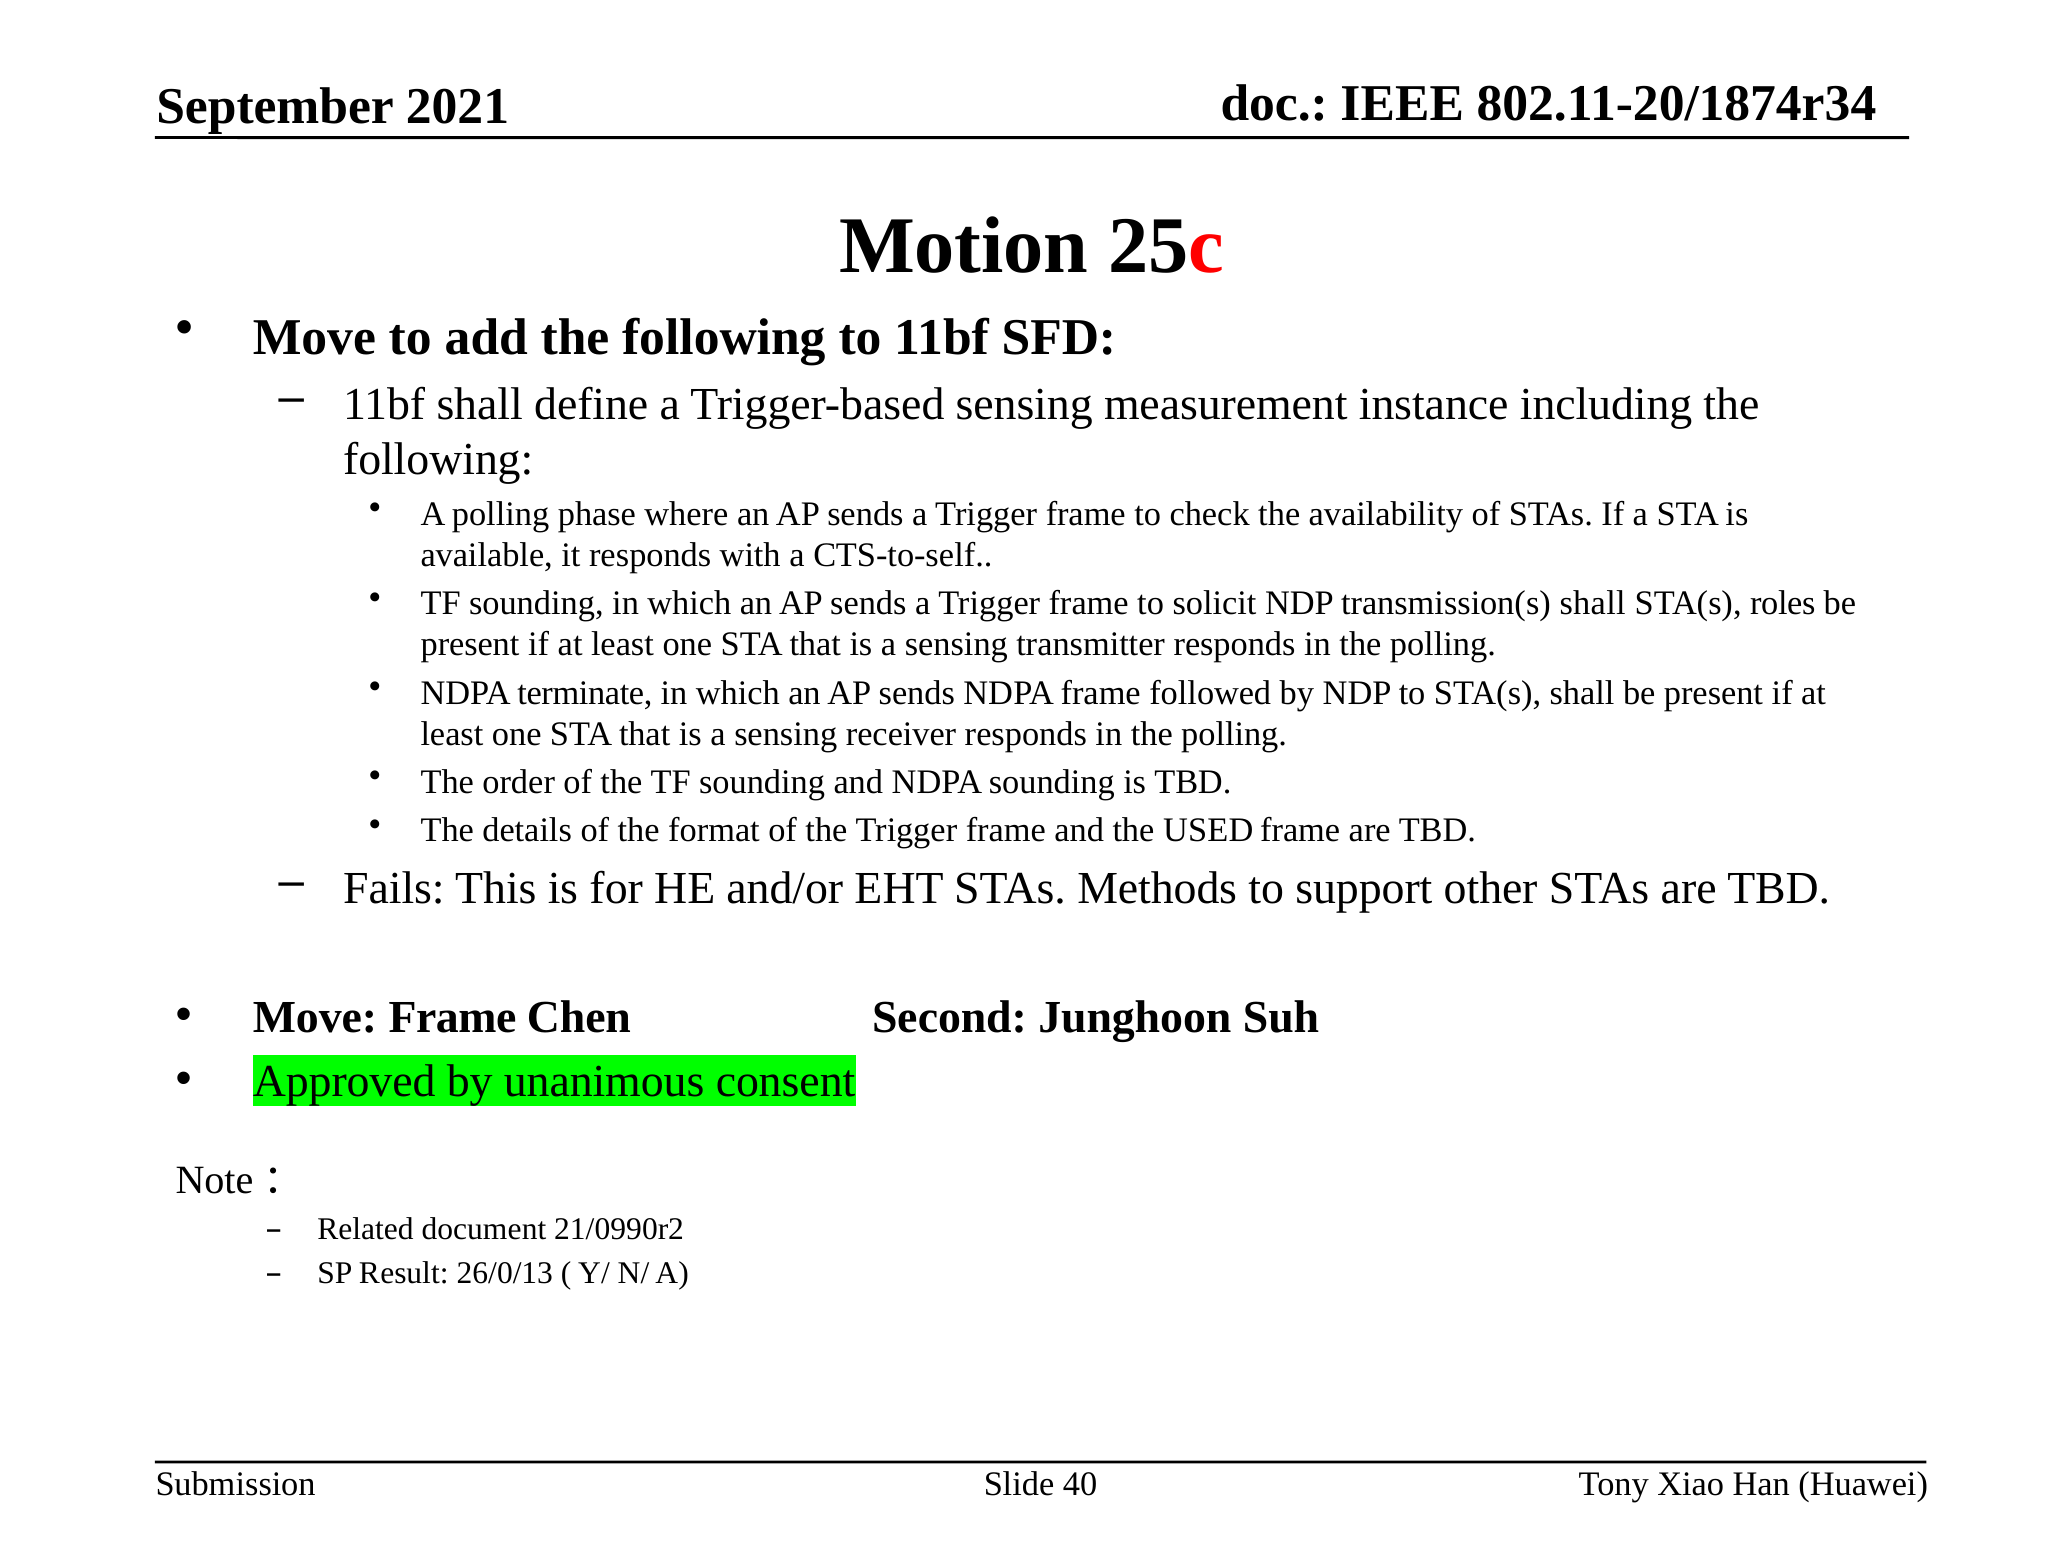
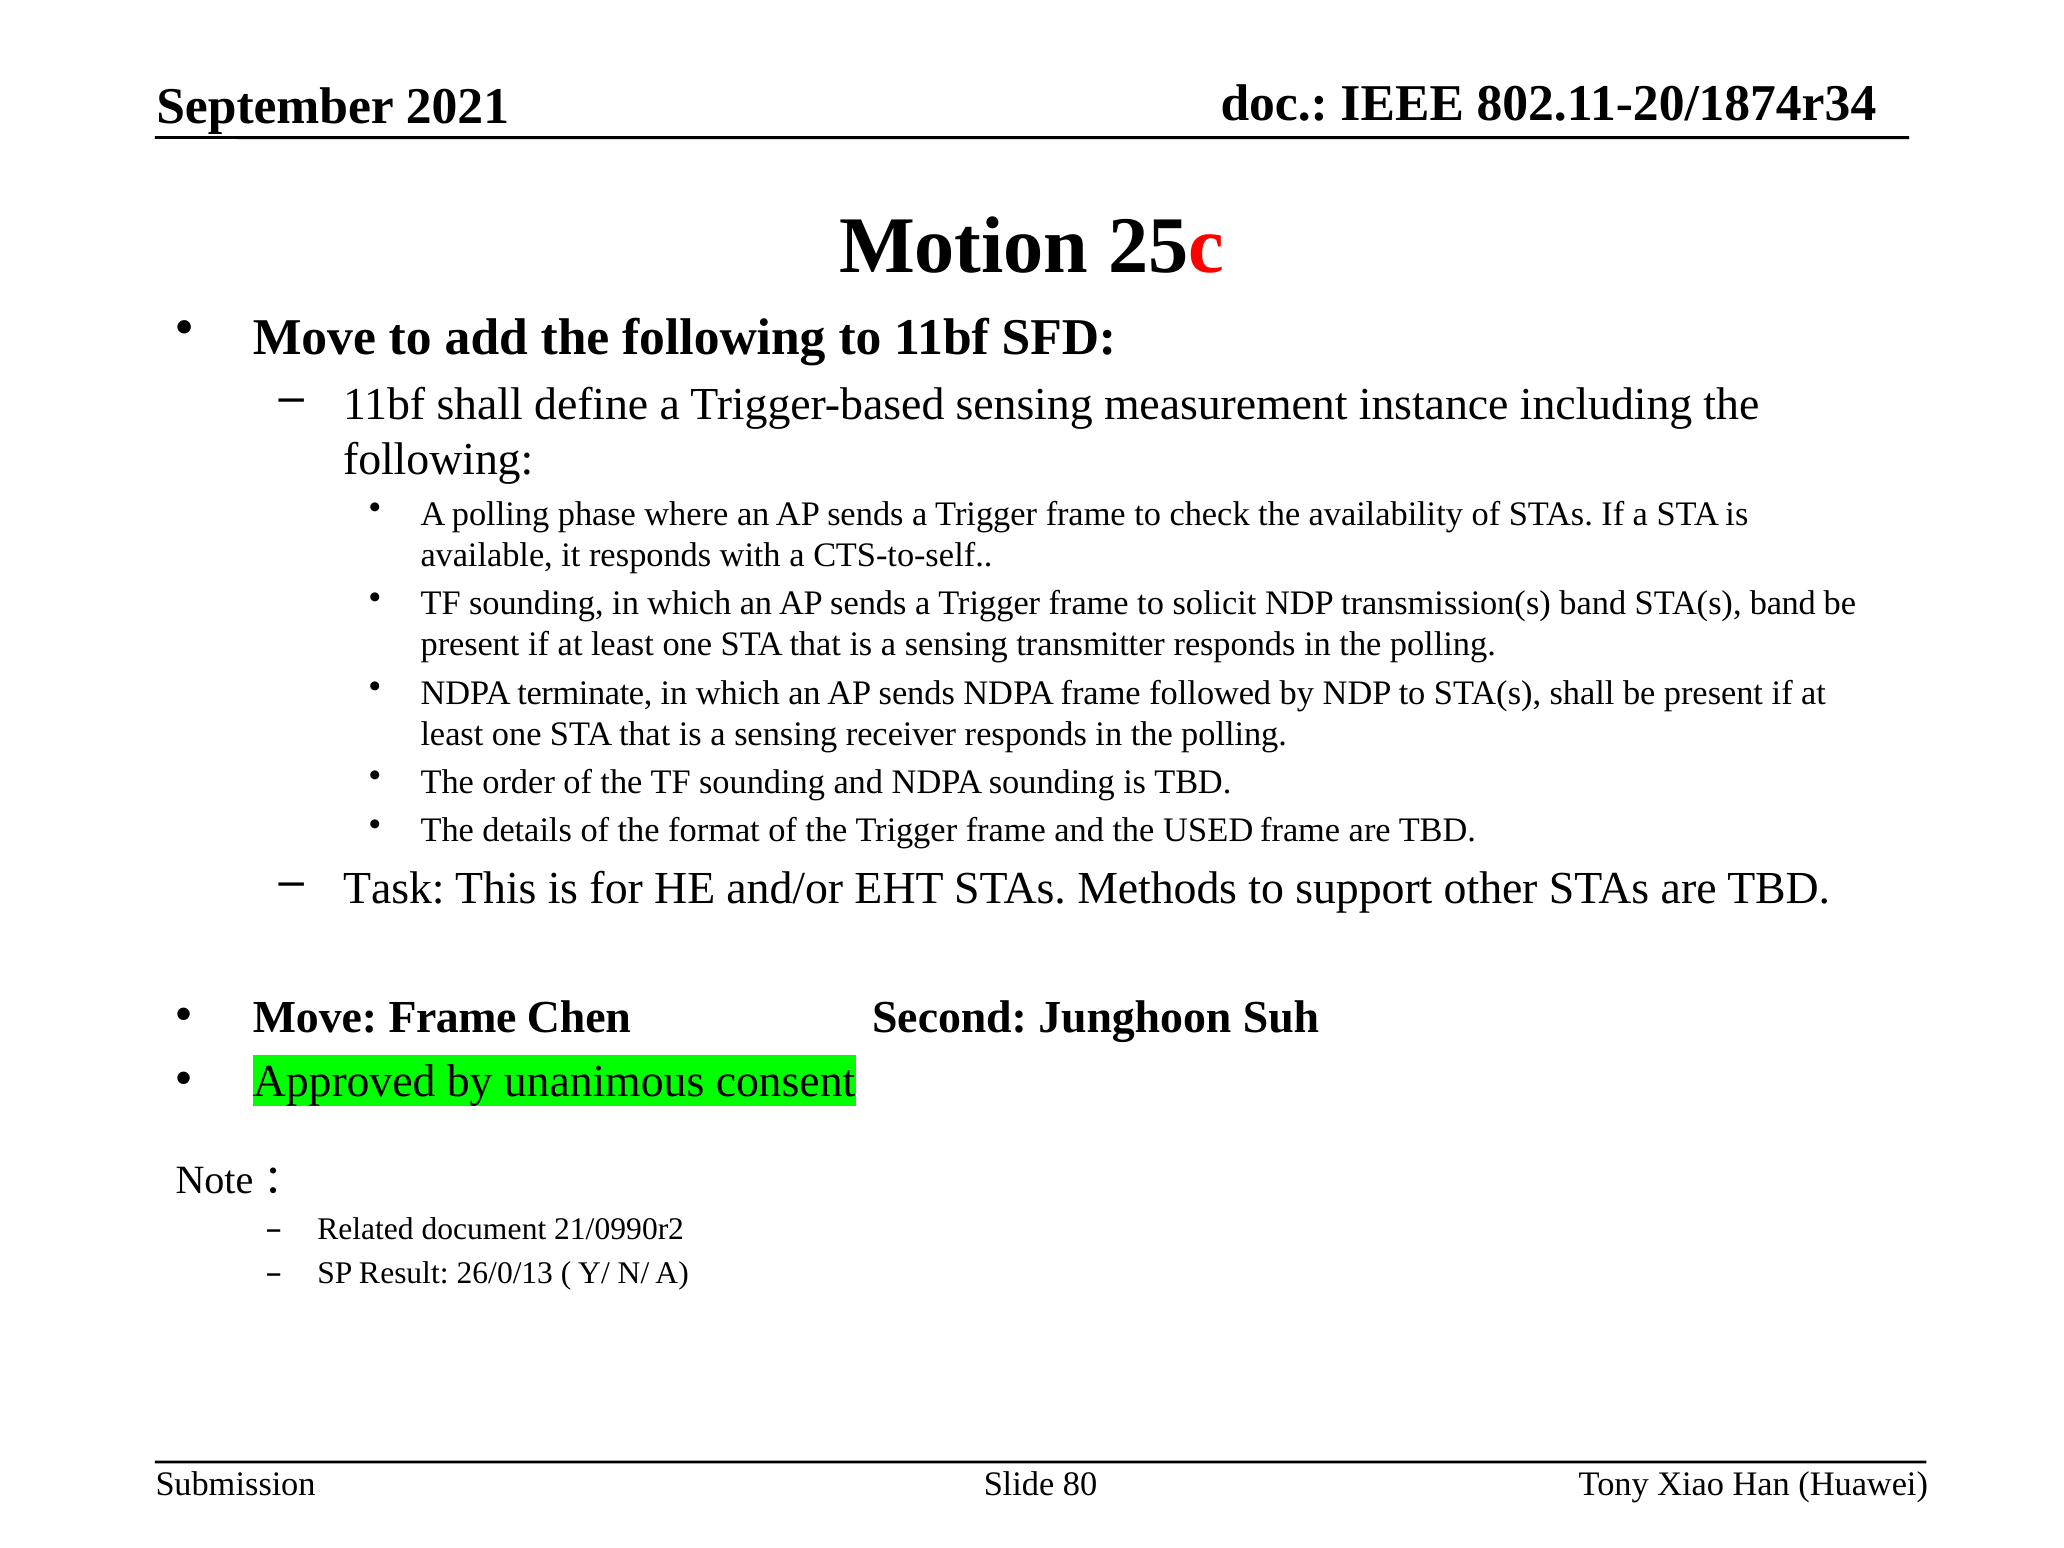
transmission(s shall: shall -> band
STA(s roles: roles -> band
Fails: Fails -> Task
40: 40 -> 80
